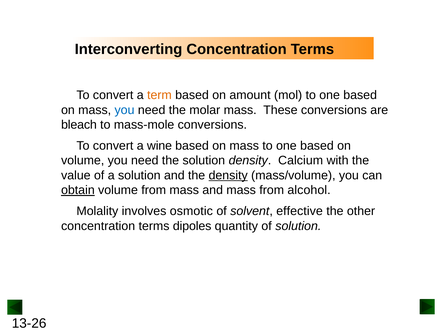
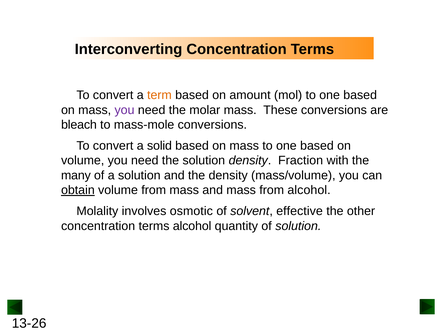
you at (125, 110) colour: blue -> purple
wine: wine -> solid
Calcium: Calcium -> Fraction
value: value -> many
density at (228, 175) underline: present -> none
terms dipoles: dipoles -> alcohol
